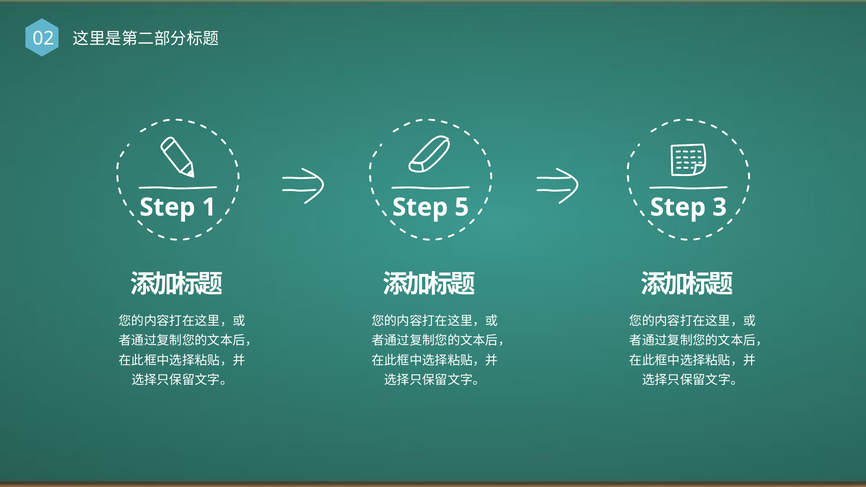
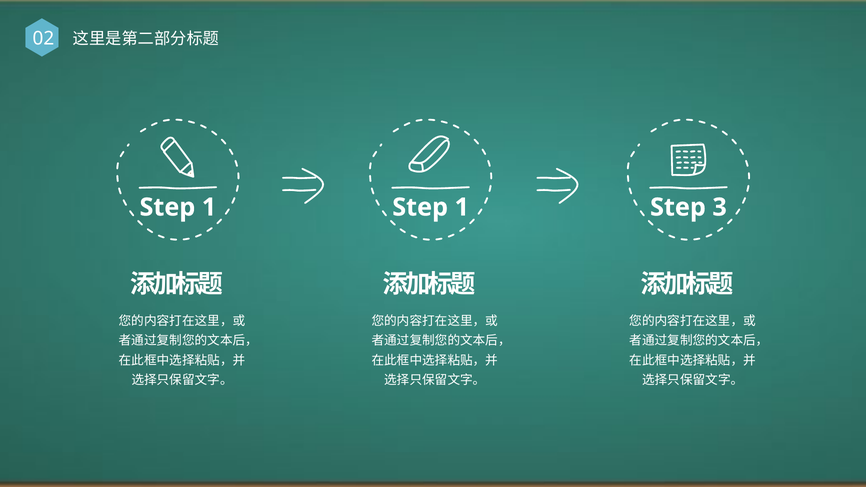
5 at (462, 207): 5 -> 1
